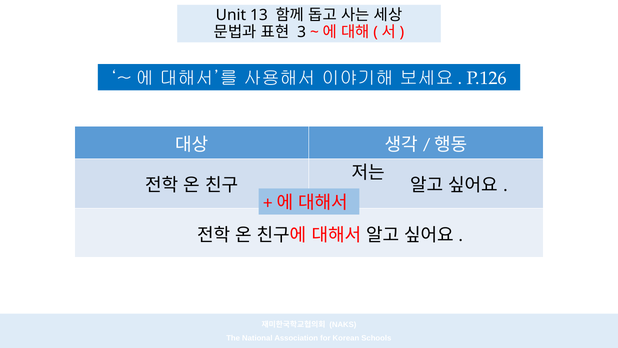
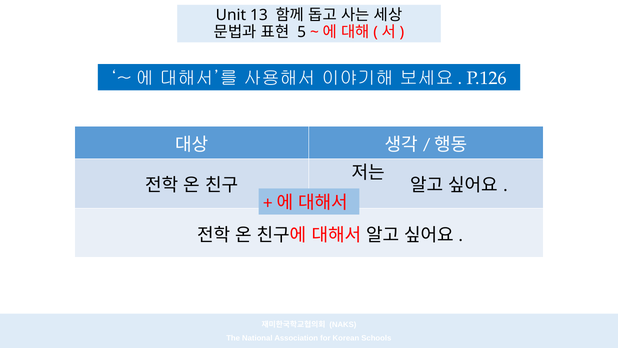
3: 3 -> 5
